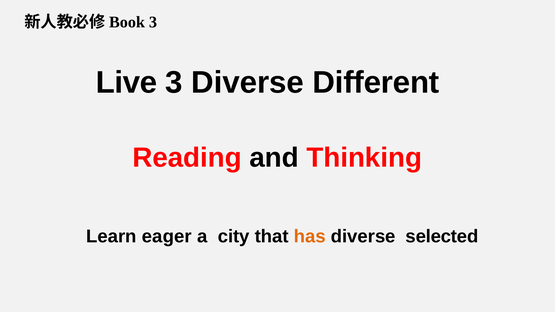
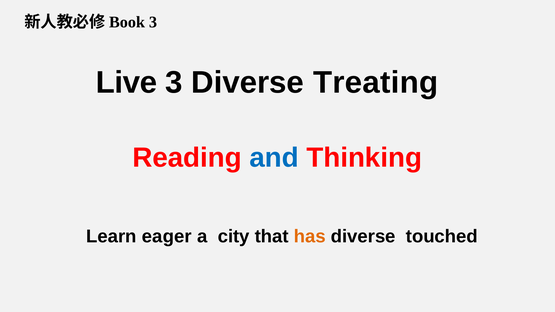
Different: Different -> Treating
and colour: black -> blue
selected: selected -> touched
